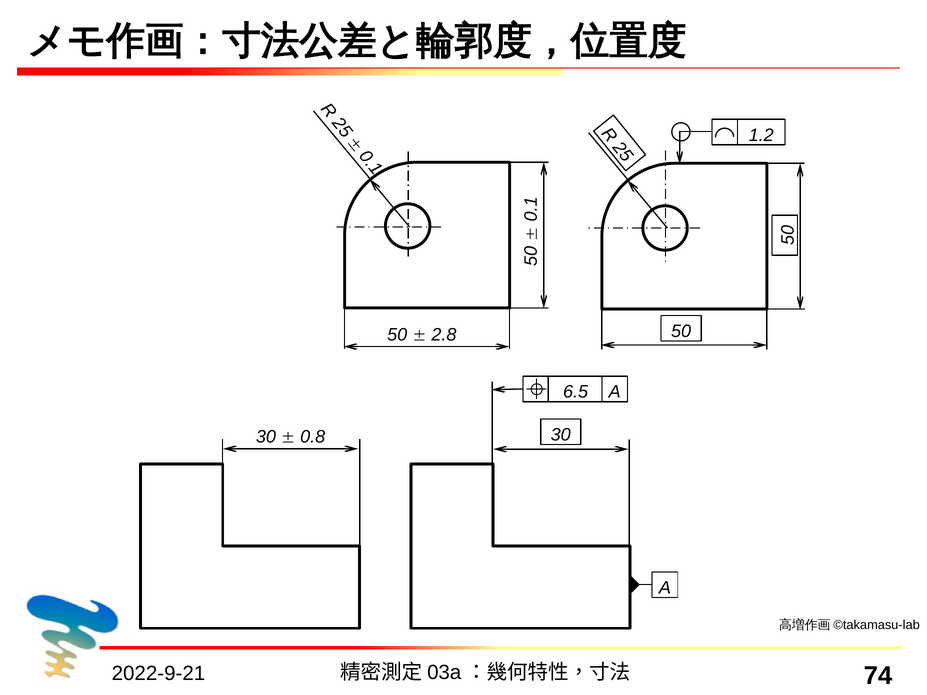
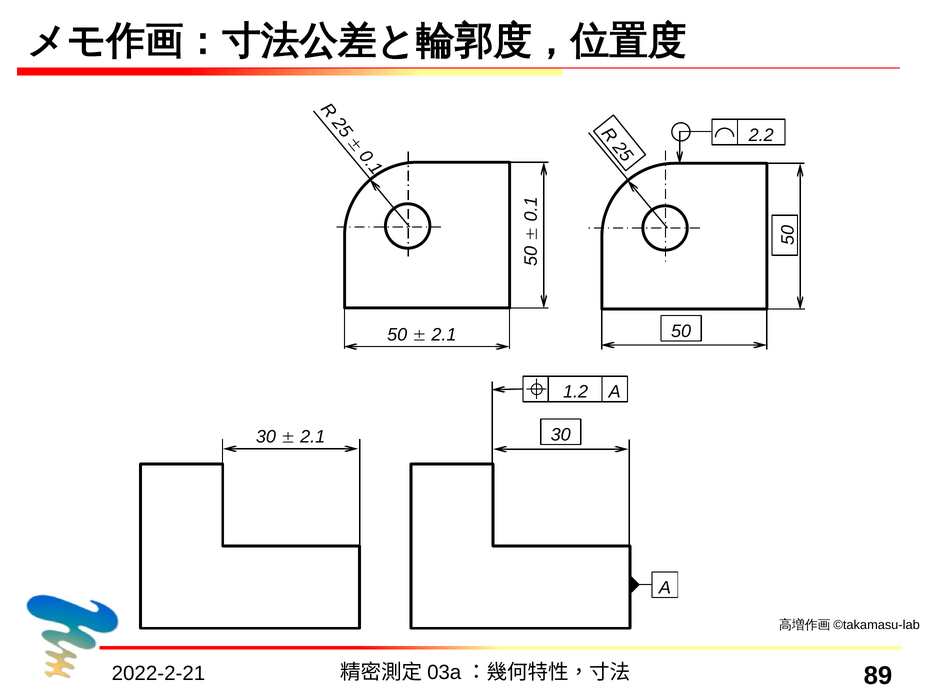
1.2: 1.2 -> 2.2
2.8 at (444, 335): 2.8 -> 2.1
6.5: 6.5 -> 1.2
0.8 at (313, 437): 0.8 -> 2.1
2022-9-21: 2022-9-21 -> 2022-2-21
74: 74 -> 89
